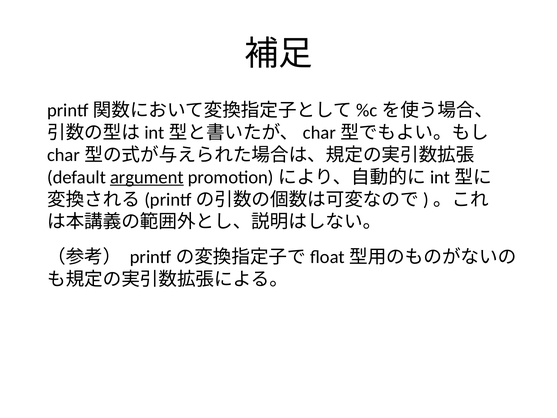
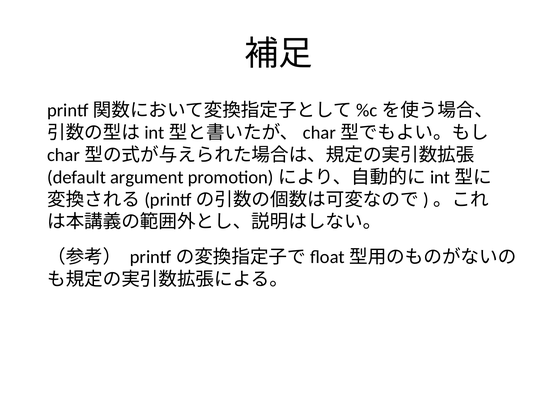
argument underline: present -> none
